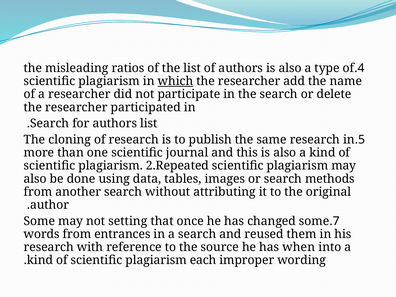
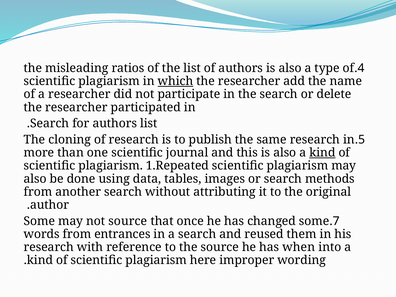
kind at (322, 153) underline: none -> present
2.Repeated: 2.Repeated -> 1.Repeated
not setting: setting -> source
each: each -> here
